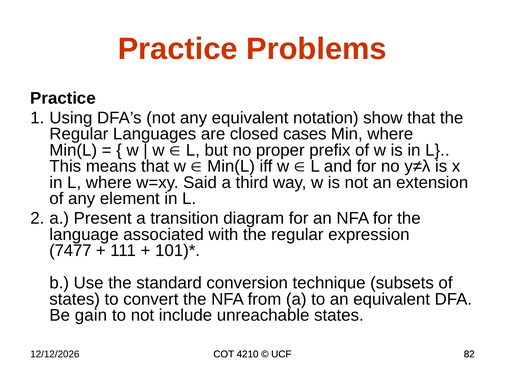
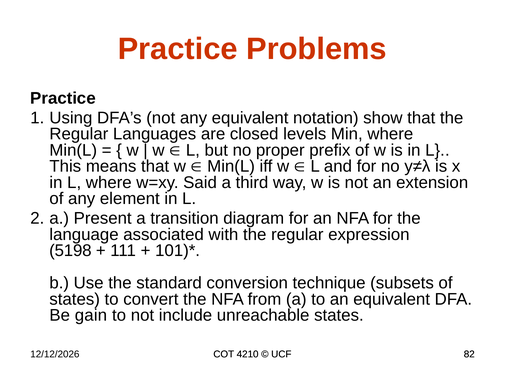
cases: cases -> levels
7477: 7477 -> 5198
